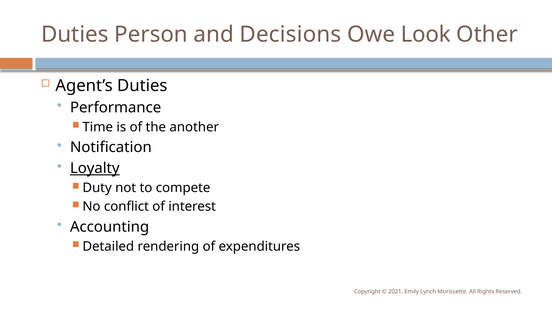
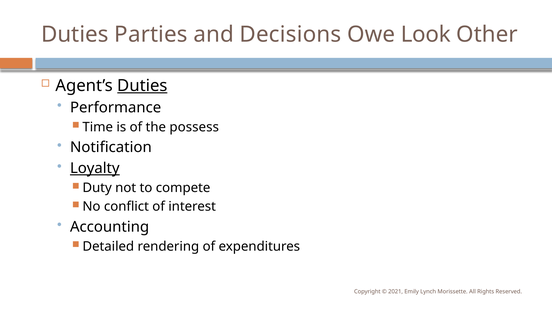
Person: Person -> Parties
Duties at (142, 86) underline: none -> present
another: another -> possess
